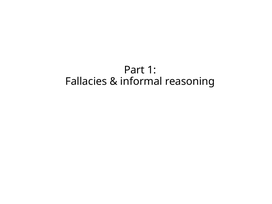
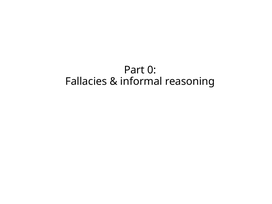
1: 1 -> 0
